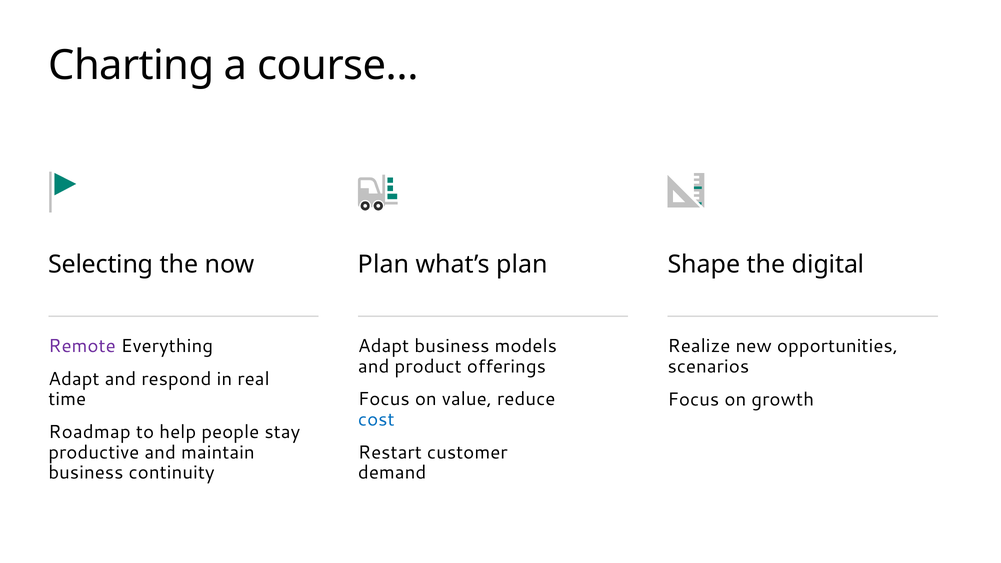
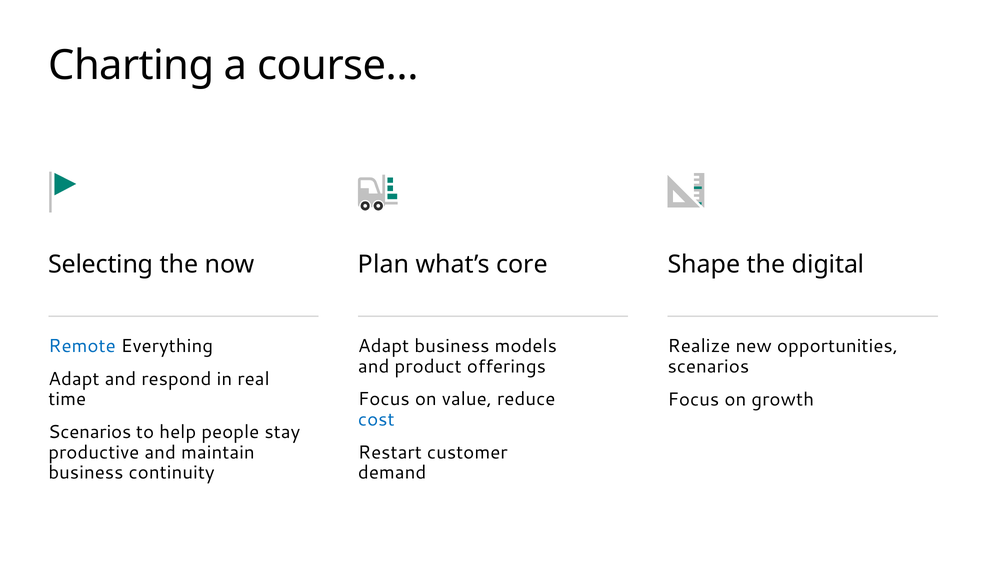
what’s plan: plan -> core
Remote colour: purple -> blue
Roadmap at (90, 432): Roadmap -> Scenarios
